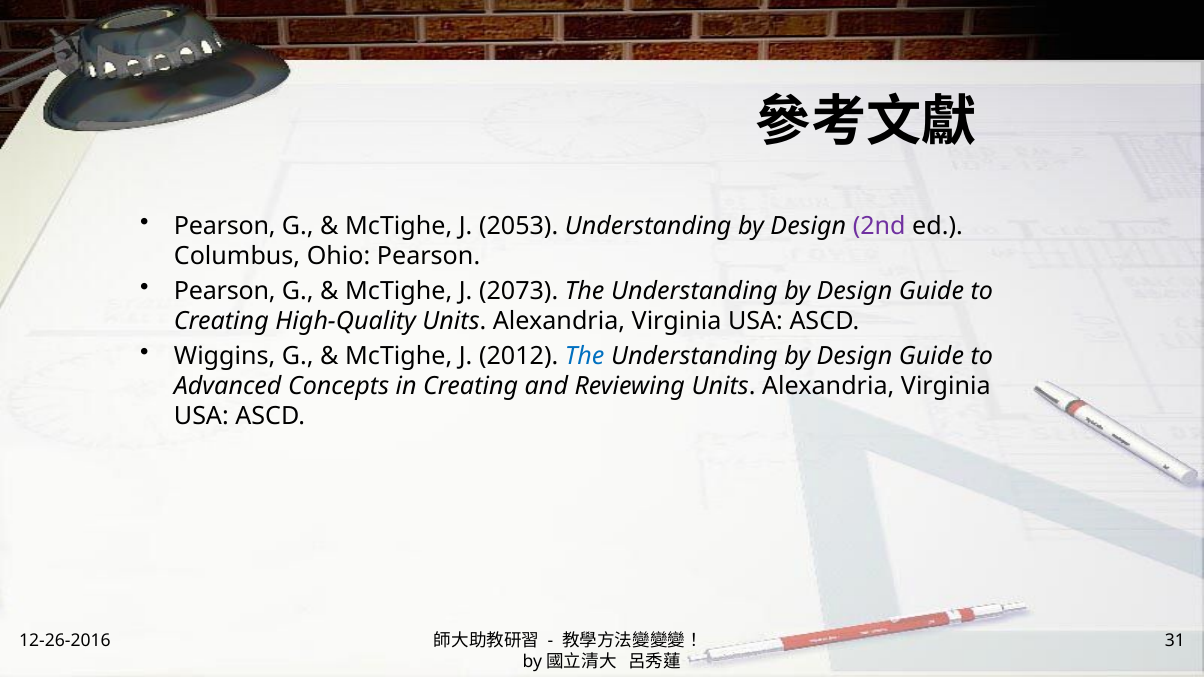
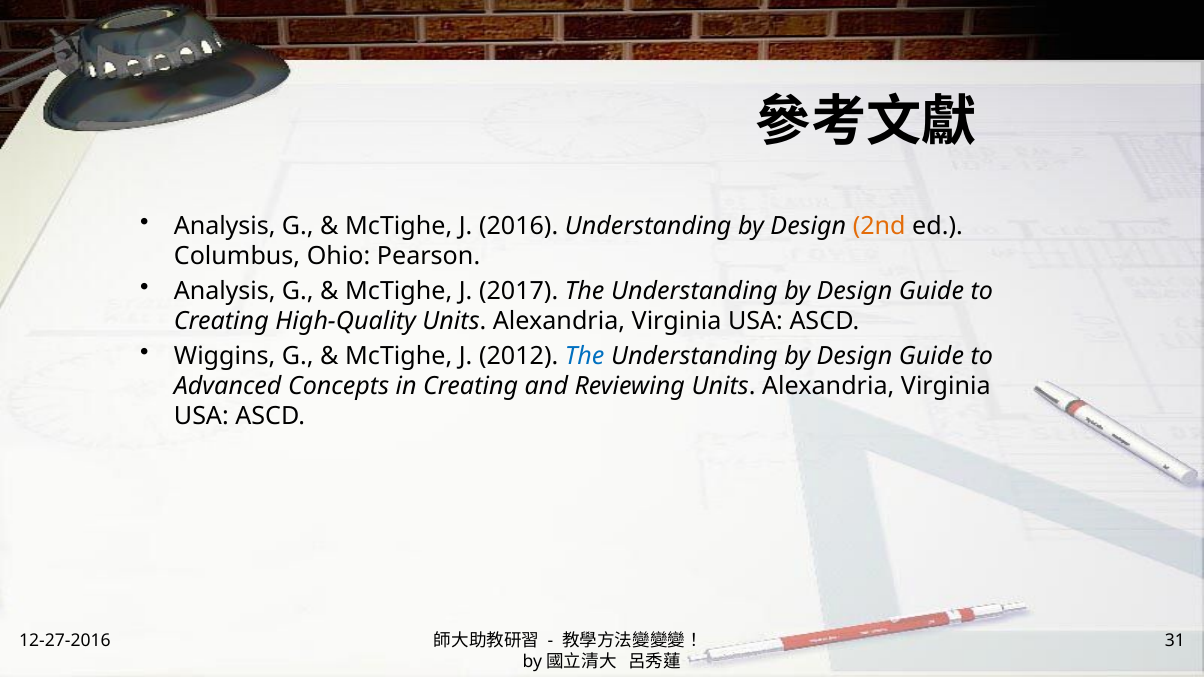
Pearson at (225, 226): Pearson -> Analysis
2053: 2053 -> 2016
2nd colour: purple -> orange
Pearson at (225, 291): Pearson -> Analysis
2073: 2073 -> 2017
12-26-2016: 12-26-2016 -> 12-27-2016
